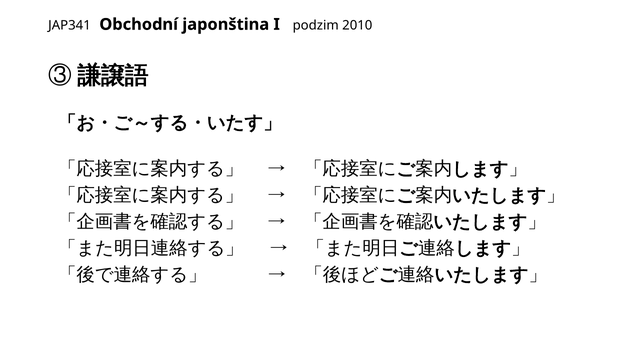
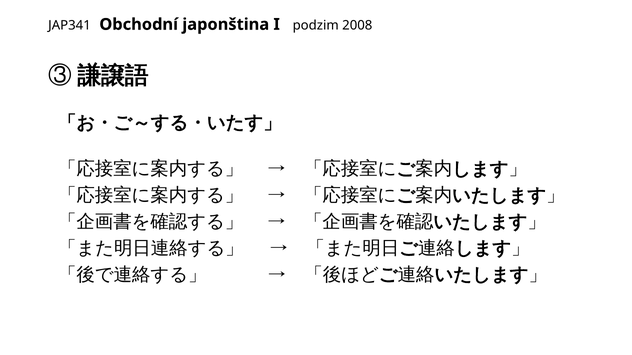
2010: 2010 -> 2008
